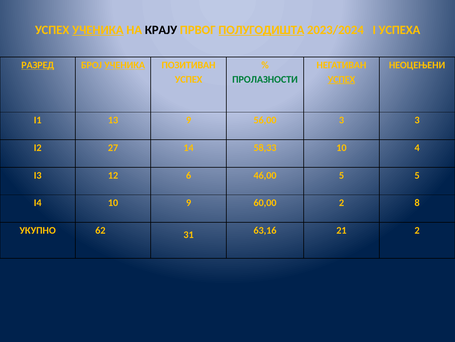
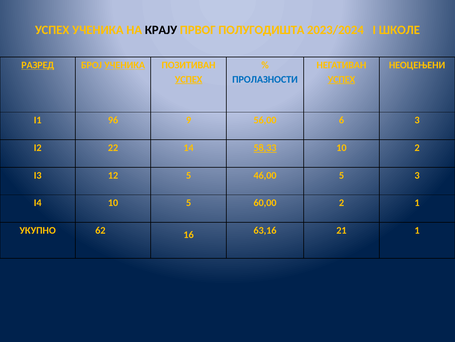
УЧЕНИКА at (98, 30) underline: present -> none
ПОЛУГОДИШТА underline: present -> none
УСПЕХА: УСПЕХА -> ШКОЛЕ
УСПЕХ at (189, 79) underline: none -> present
ПРОЛАЗНОСТИ colour: green -> blue
13: 13 -> 96
56,00 3: 3 -> 6
27: 27 -> 22
58,33 underline: none -> present
10 4: 4 -> 2
12 6: 6 -> 5
5 5: 5 -> 3
10 9: 9 -> 5
2 8: 8 -> 1
31: 31 -> 16
21 2: 2 -> 1
